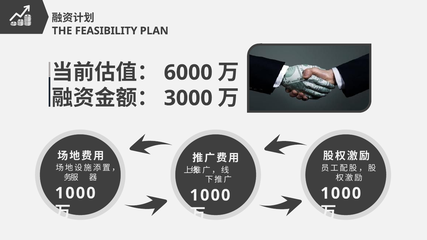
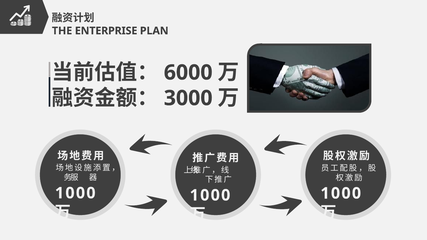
FEASIBILITY: FEASIBILITY -> ENTERPRISE
